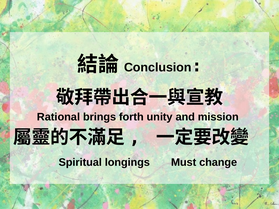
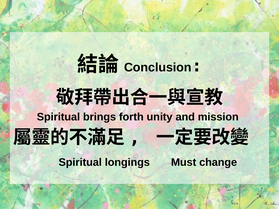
Rational at (59, 117): Rational -> Spiritual
